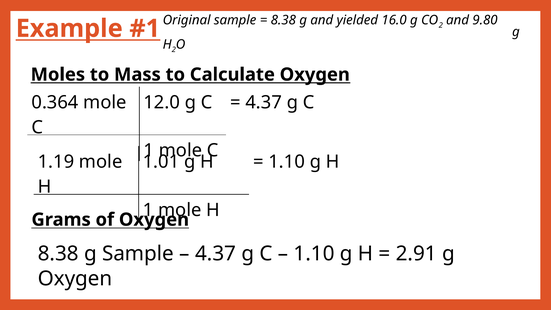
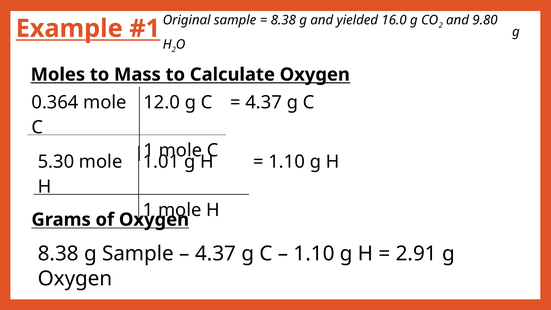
1.19: 1.19 -> 5.30
